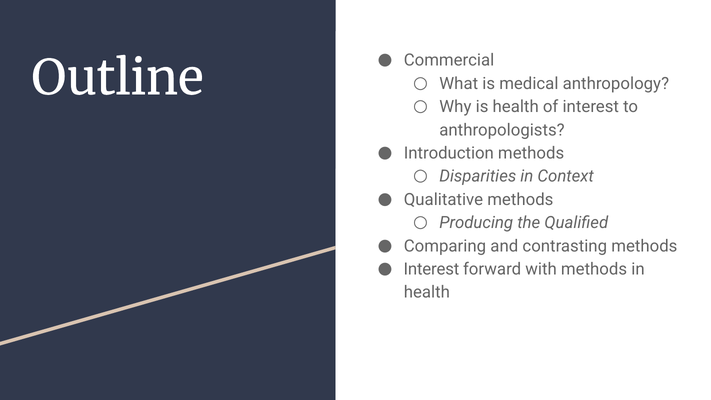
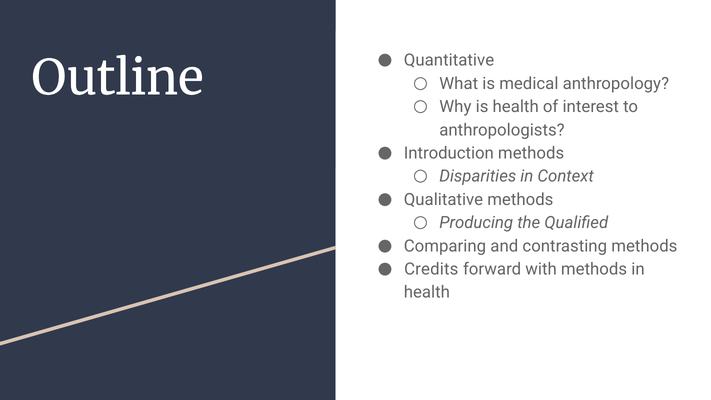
Commercial: Commercial -> Quantitative
Interest at (431, 269): Interest -> Credits
